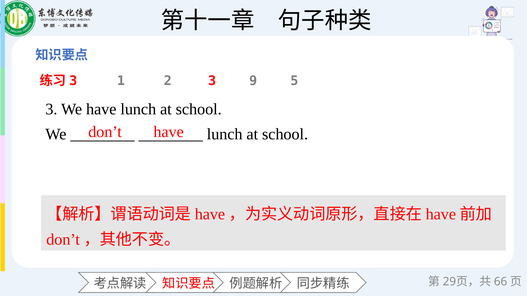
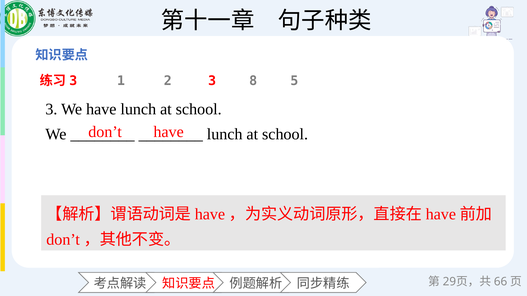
9: 9 -> 8
